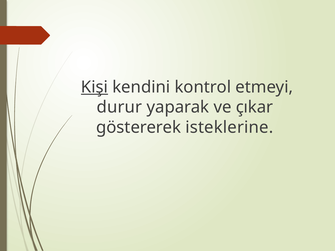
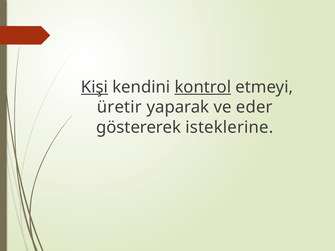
kontrol underline: none -> present
durur: durur -> üretir
çıkar: çıkar -> eder
